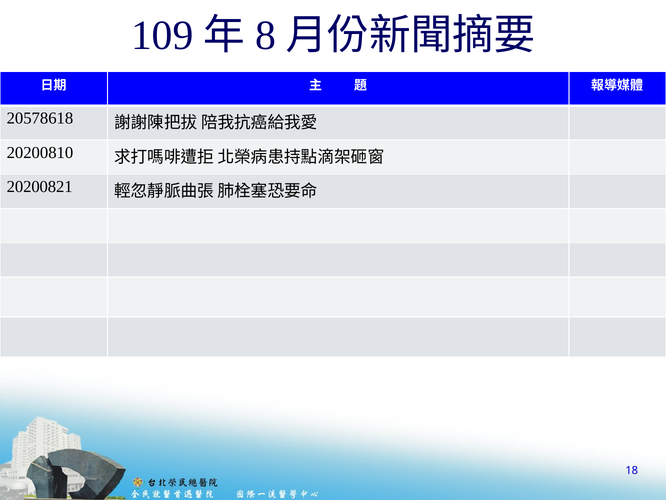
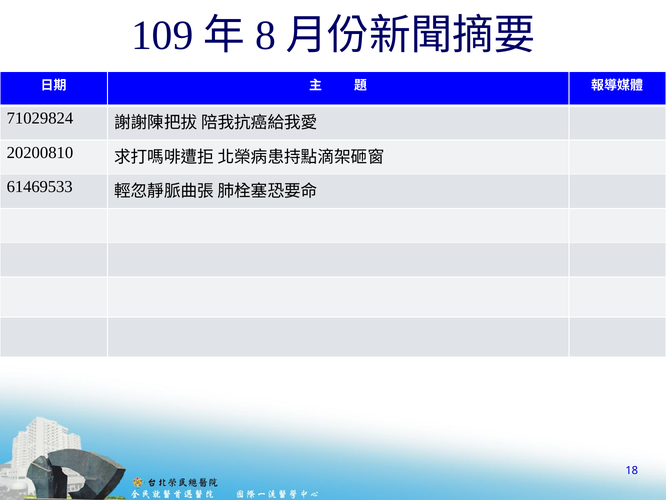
20578618: 20578618 -> 71029824
20200821: 20200821 -> 61469533
